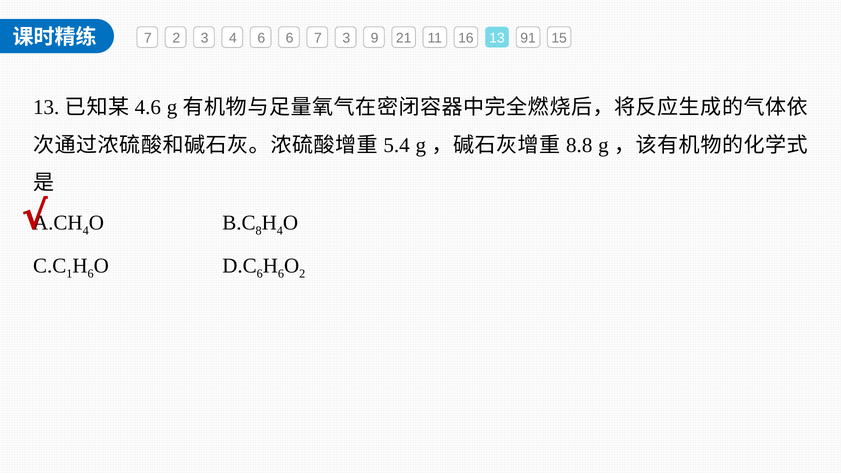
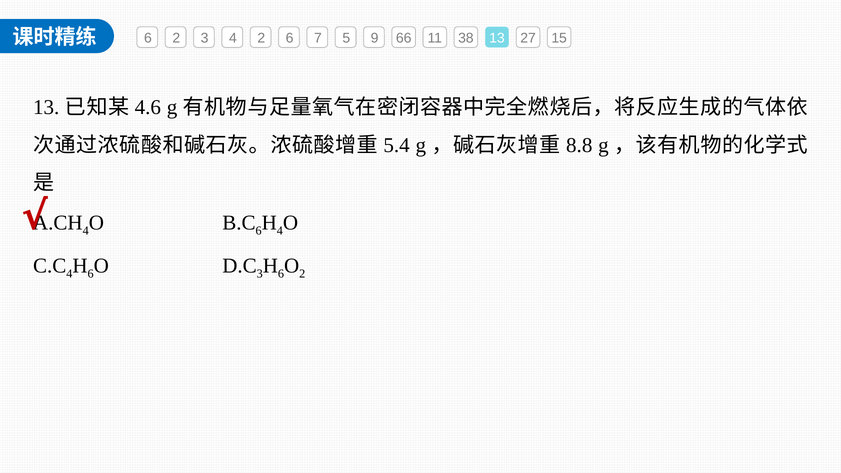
7 at (148, 38): 7 -> 6
4 6: 6 -> 2
7 3: 3 -> 5
21: 21 -> 66
16: 16 -> 38
91: 91 -> 27
8 at (259, 231): 8 -> 6
1 at (69, 274): 1 -> 4
6 at (260, 274): 6 -> 3
